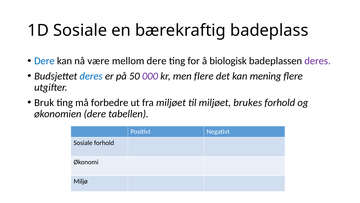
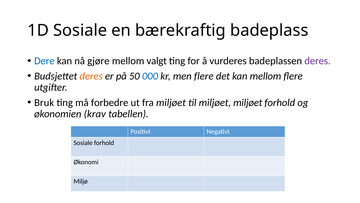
være: være -> gjøre
mellom dere: dere -> valgt
biologisk: biologisk -> vurderes
deres at (91, 76) colour: blue -> orange
000 colour: purple -> blue
kan mening: mening -> mellom
miljøet brukes: brukes -> miljøet
økonomien dere: dere -> krav
